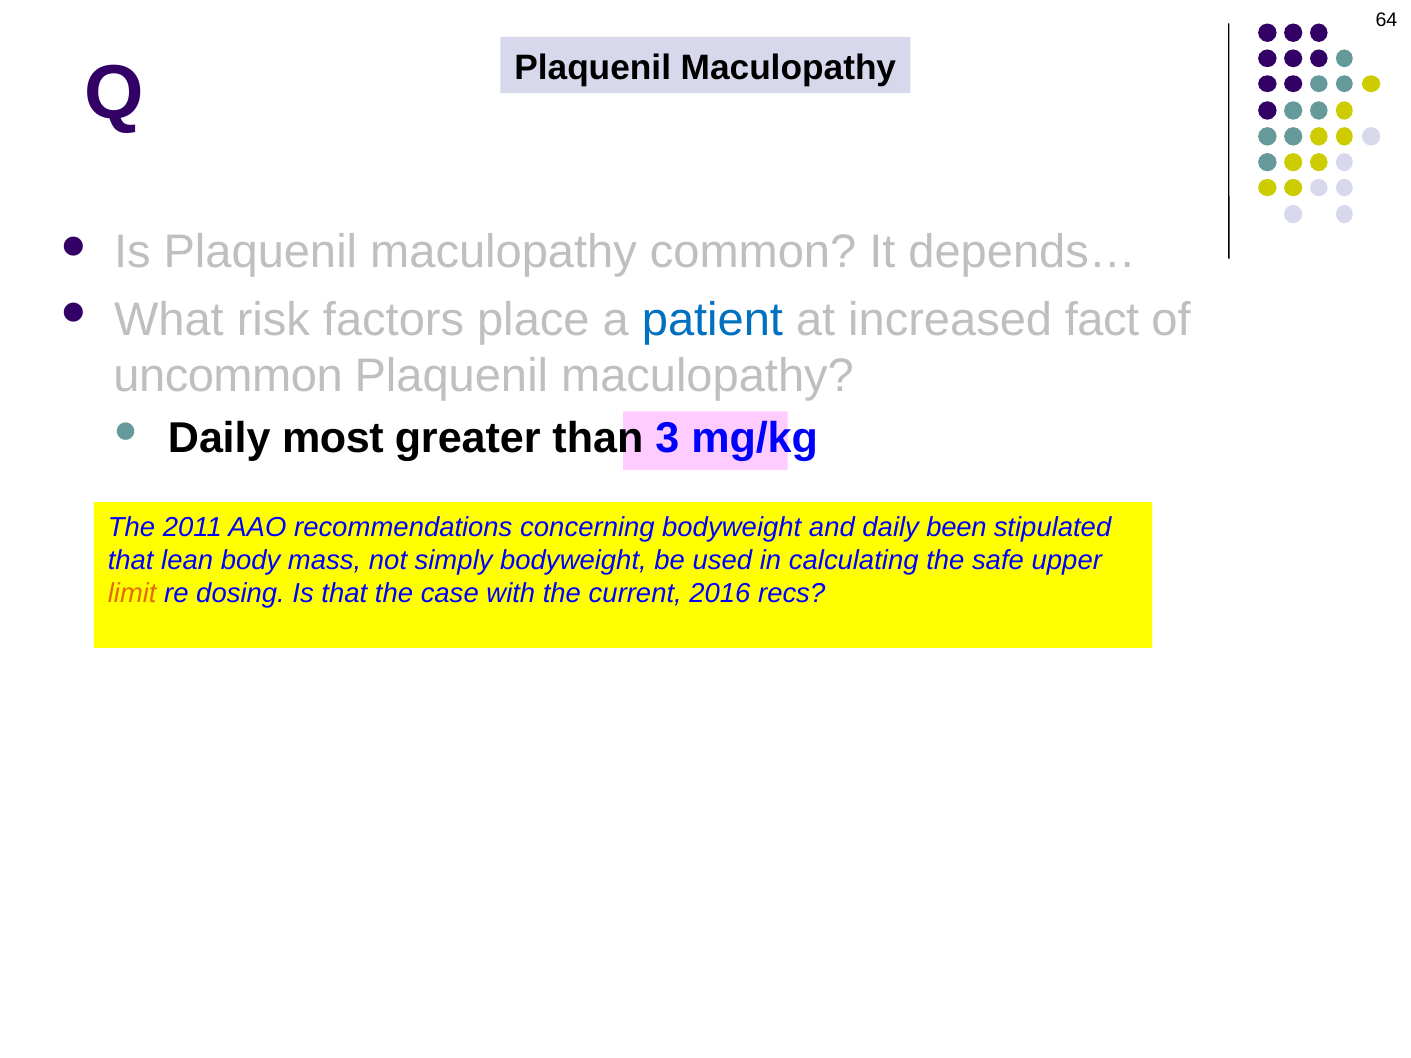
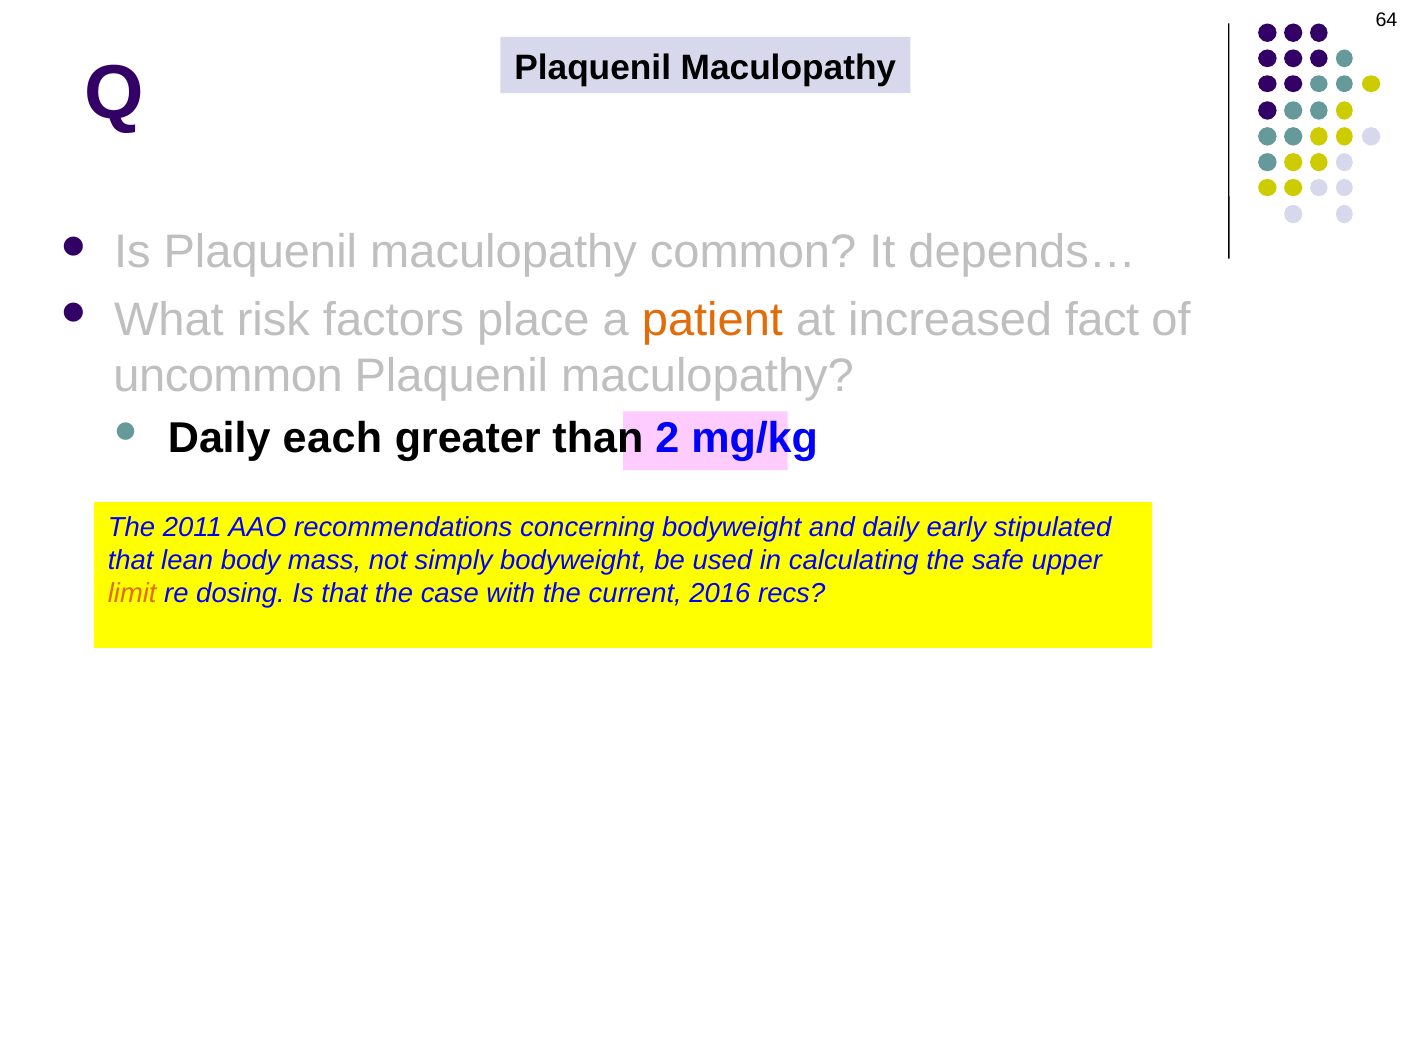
patient colour: blue -> orange
most: most -> each
3: 3 -> 2
been: been -> early
